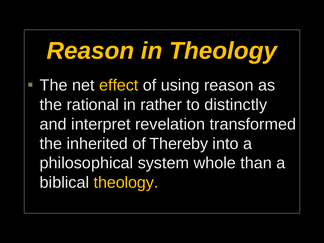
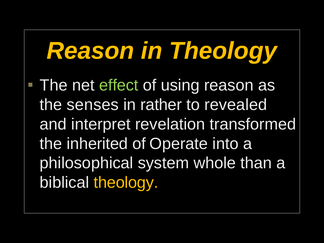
effect colour: yellow -> light green
rational: rational -> senses
distinctly: distinctly -> revealed
Thereby: Thereby -> Operate
